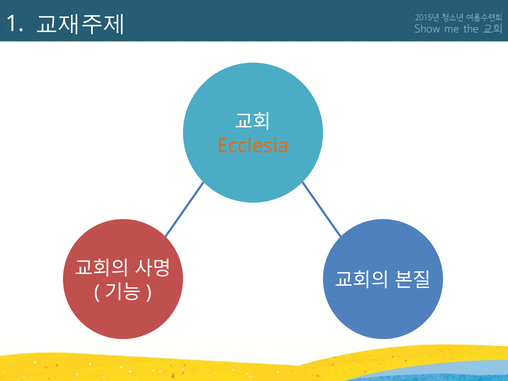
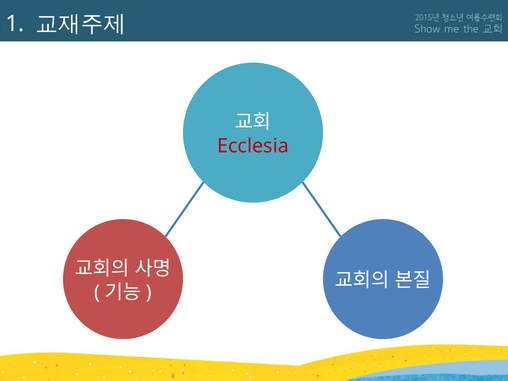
Ecclesia colour: orange -> red
